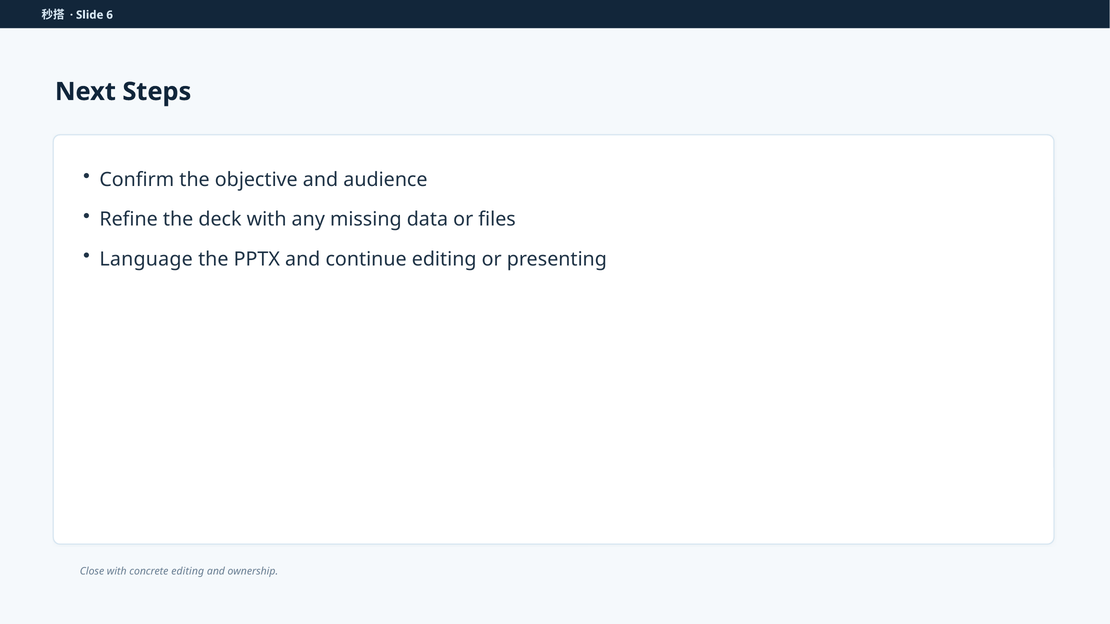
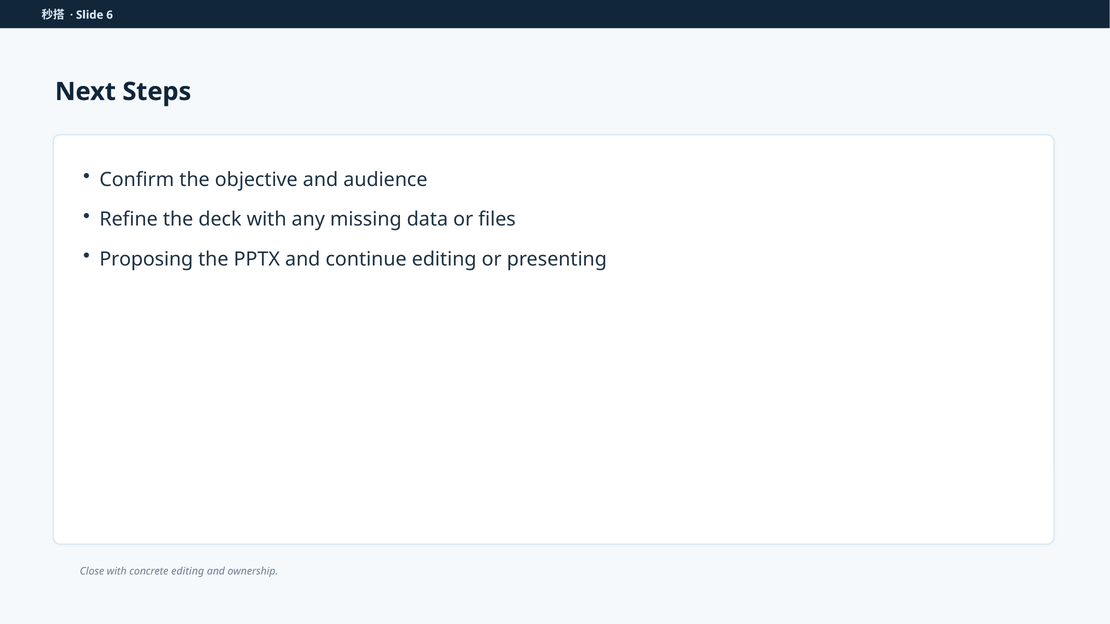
Language: Language -> Proposing
